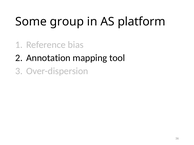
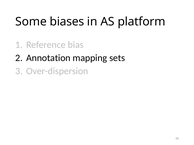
group: group -> biases
tool: tool -> sets
